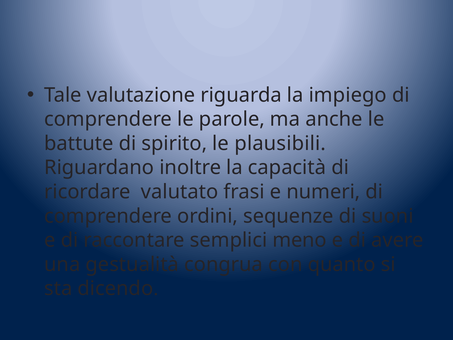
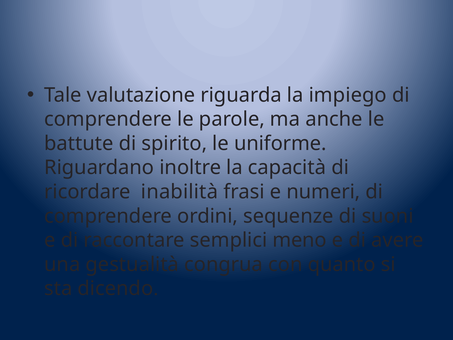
plausibili: plausibili -> uniforme
valutato: valutato -> inabilità
